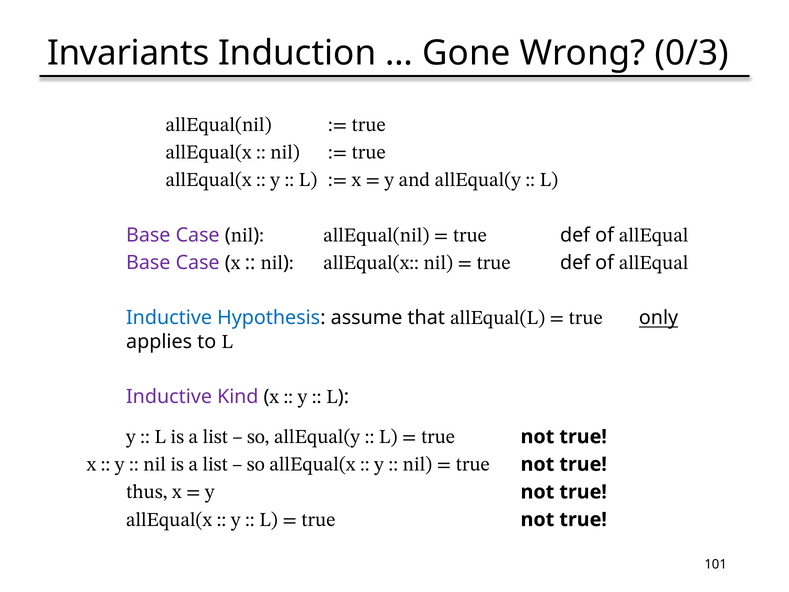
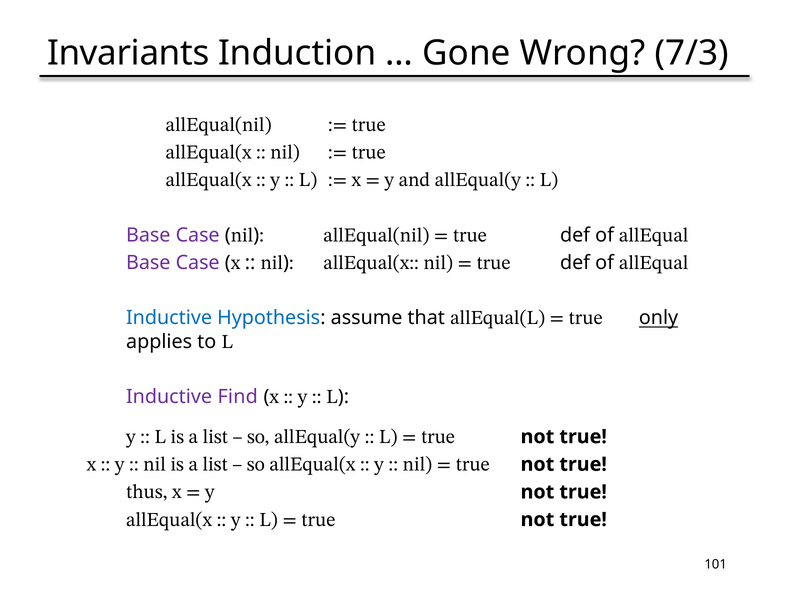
0/3: 0/3 -> 7/3
Kind: Kind -> Find
